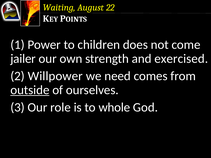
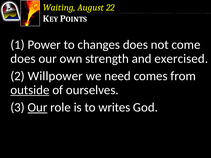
children: children -> changes
jailer at (23, 59): jailer -> does
Our at (38, 108) underline: none -> present
whole: whole -> writes
